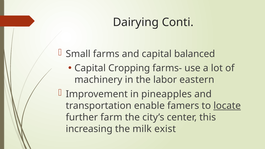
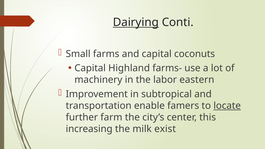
Dairying underline: none -> present
balanced: balanced -> coconuts
Cropping: Cropping -> Highland
pineapples: pineapples -> subtropical
